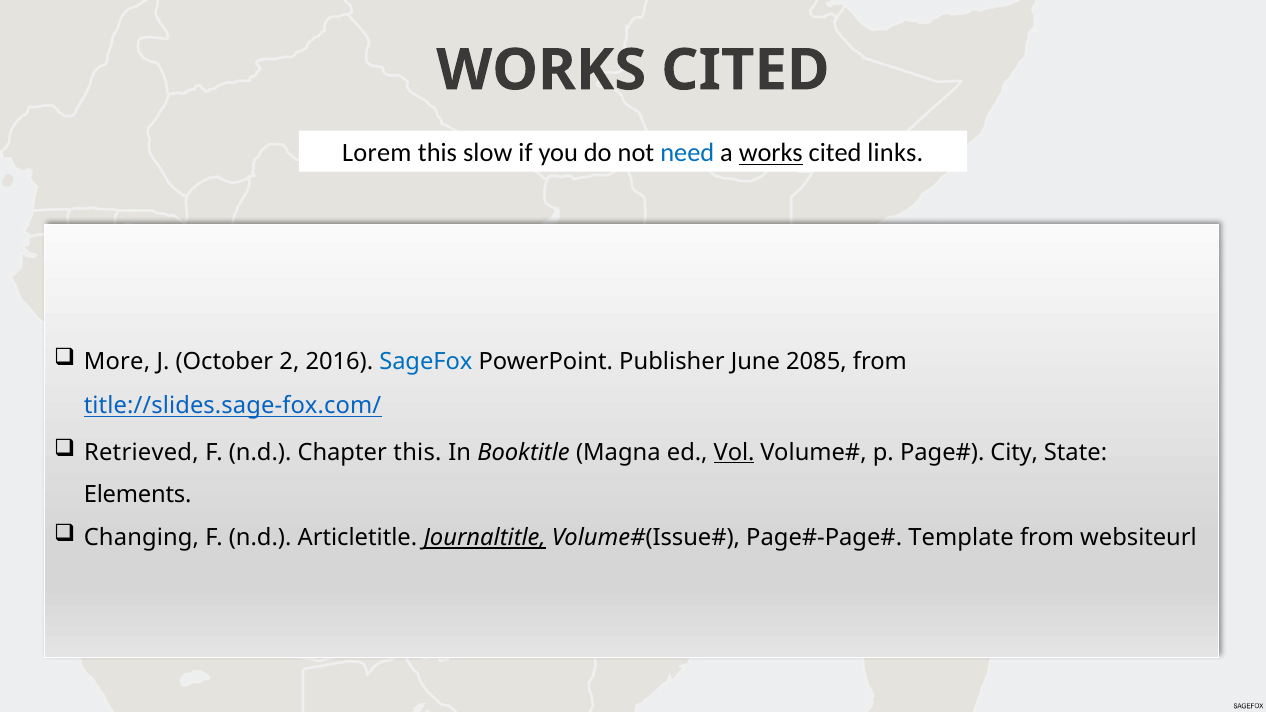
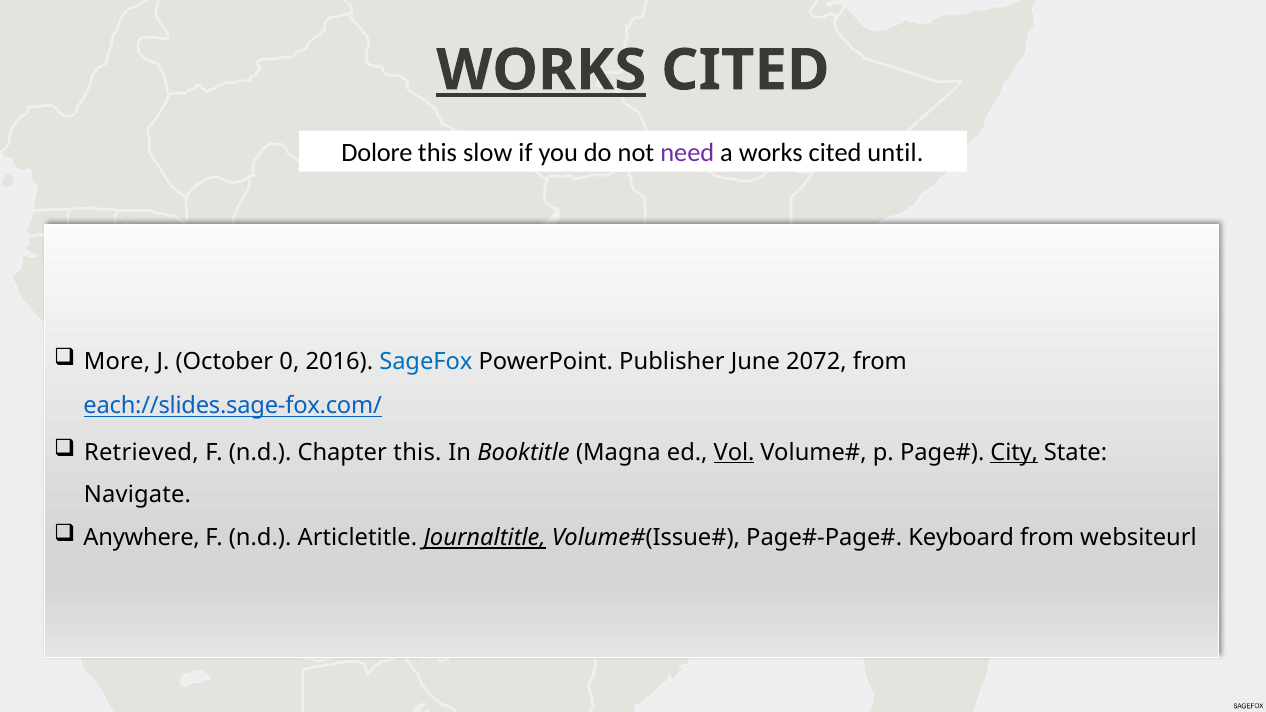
WORKS at (541, 70) underline: none -> present
Lorem: Lorem -> Dolore
need colour: blue -> purple
works at (771, 153) underline: present -> none
links: links -> until
2: 2 -> 0
2085: 2085 -> 2072
title://slides.sage-fox.com/: title://slides.sage-fox.com/ -> each://slides.sage-fox.com/
City underline: none -> present
Elements: Elements -> Navigate
Changing: Changing -> Anywhere
Template: Template -> Keyboard
